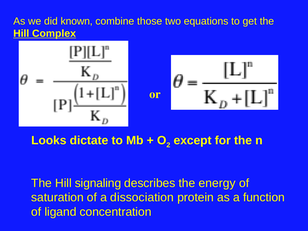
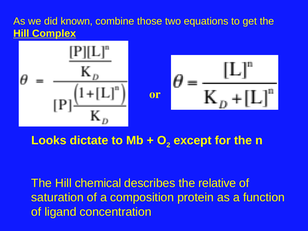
signaling: signaling -> chemical
energy: energy -> relative
dissociation: dissociation -> composition
